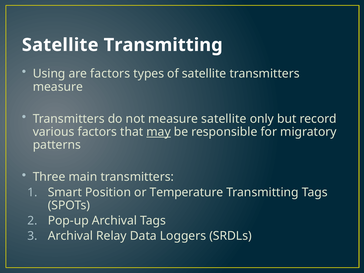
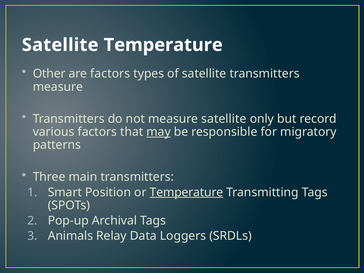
Satellite Transmitting: Transmitting -> Temperature
Using: Using -> Other
Temperature at (186, 192) underline: none -> present
Archival at (70, 236): Archival -> Animals
